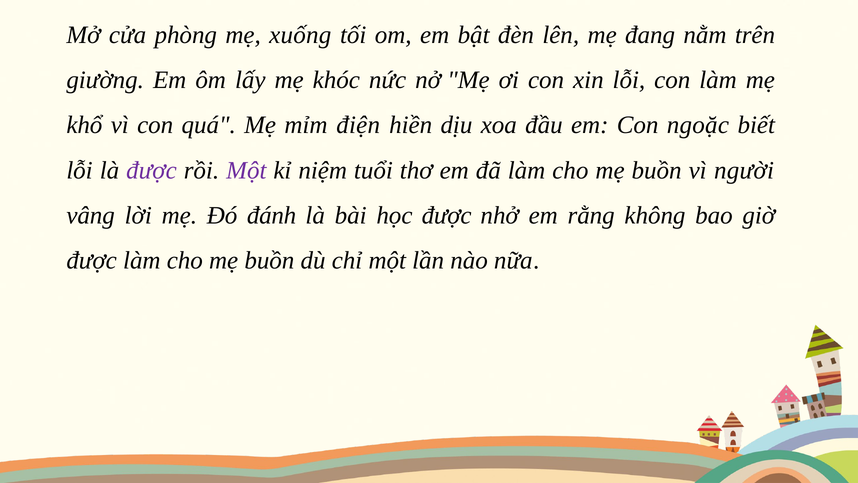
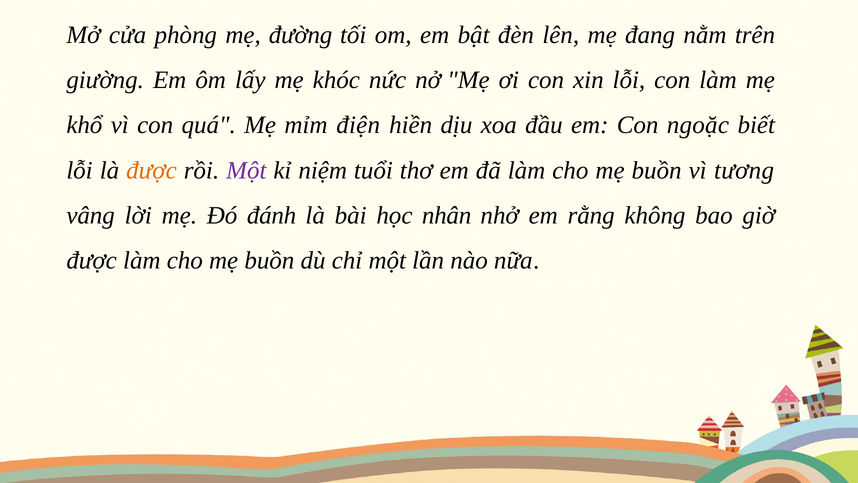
xuống: xuống -> đường
được at (151, 170) colour: purple -> orange
người: người -> tương
học được: được -> nhân
